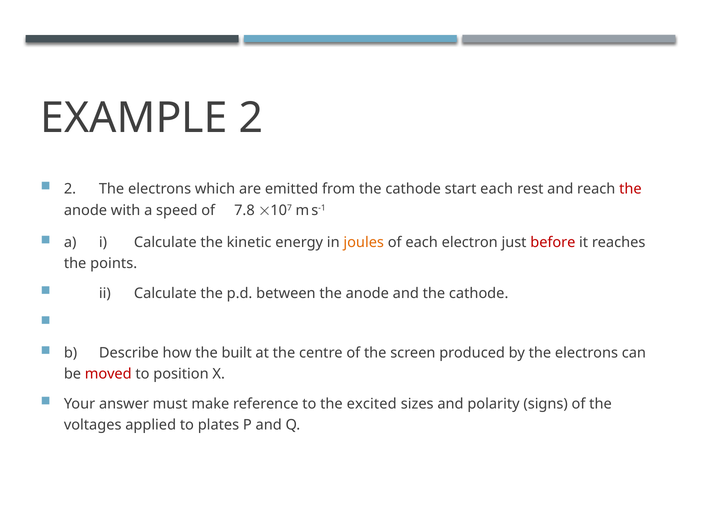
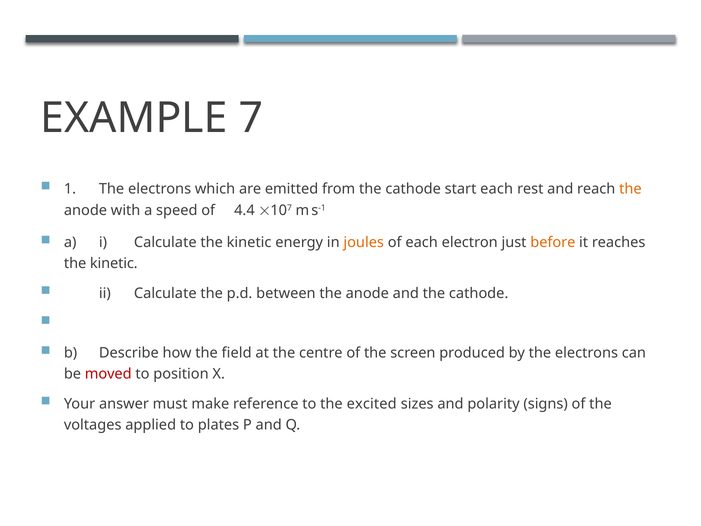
EXAMPLE 2: 2 -> 7
2 at (70, 189): 2 -> 1
the at (630, 189) colour: red -> orange
7.8: 7.8 -> 4.4
before colour: red -> orange
points at (114, 263): points -> kinetic
built: built -> field
